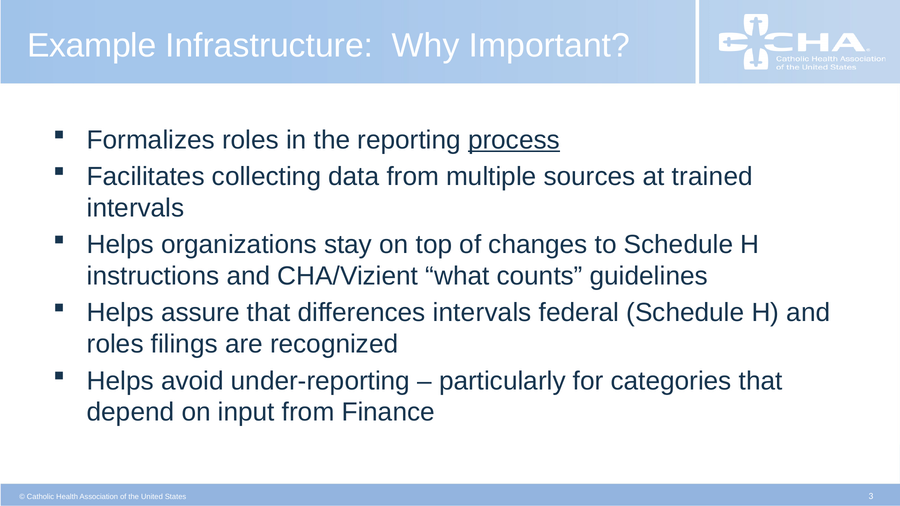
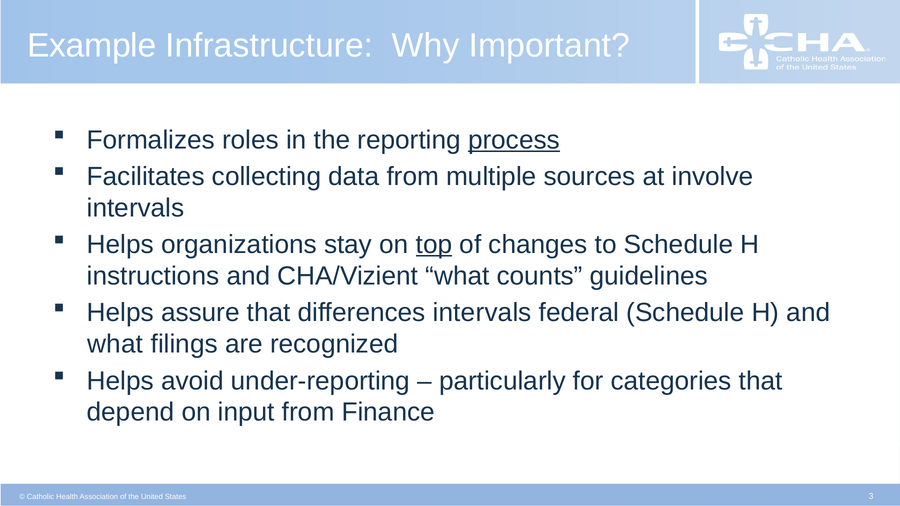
trained: trained -> involve
top underline: none -> present
roles at (115, 344): roles -> what
